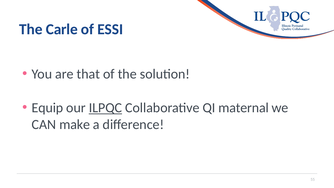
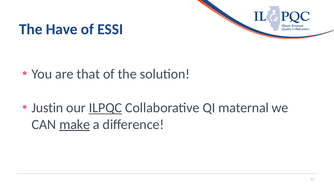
Carle: Carle -> Have
Equip: Equip -> Justin
make underline: none -> present
